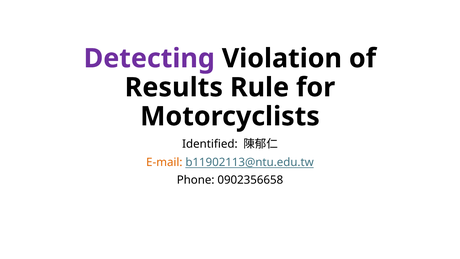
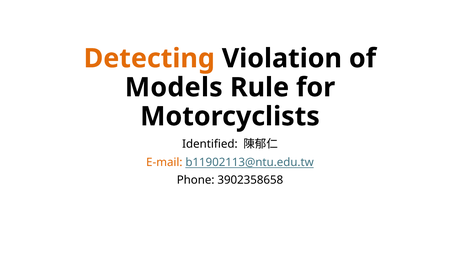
Detecting colour: purple -> orange
Results: Results -> Models
0902356658: 0902356658 -> 3902358658
